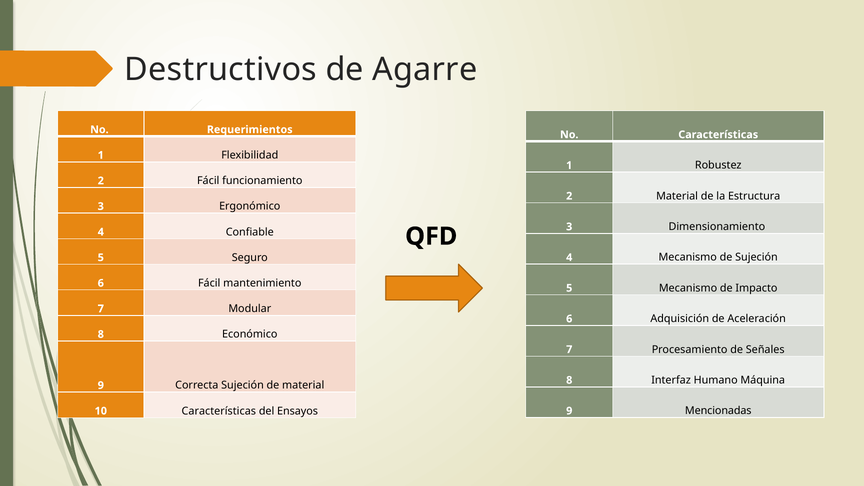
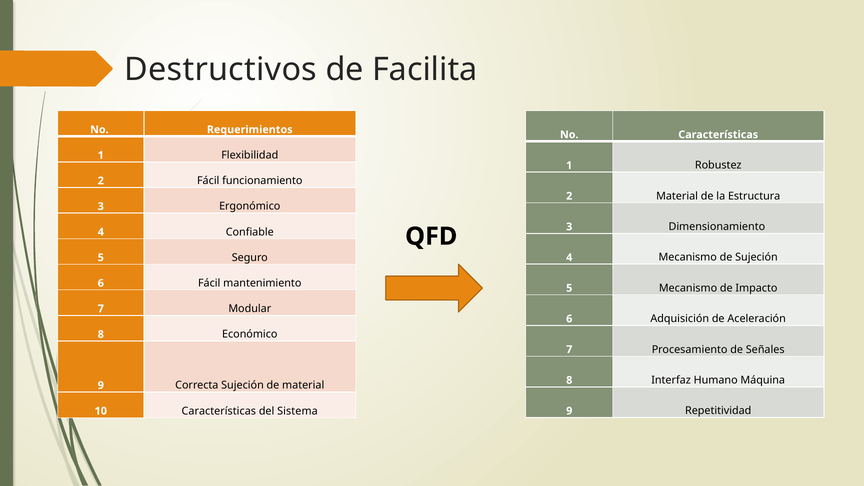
Agarre: Agarre -> Facilita
Mencionadas: Mencionadas -> Repetitividad
Ensayos: Ensayos -> Sistema
